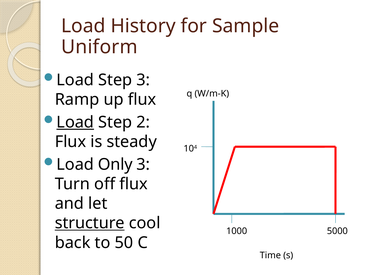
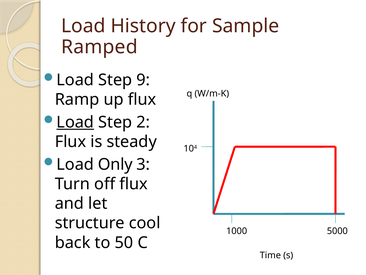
Uniform: Uniform -> Ramped
Step 3: 3 -> 9
structure underline: present -> none
